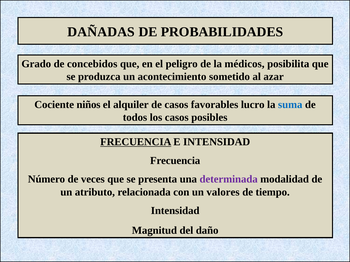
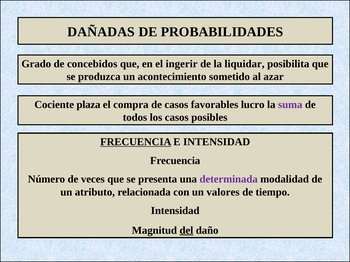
peligro: peligro -> ingerir
médicos: médicos -> liquidar
niños: niños -> plaza
alquiler: alquiler -> compra
suma colour: blue -> purple
del underline: none -> present
